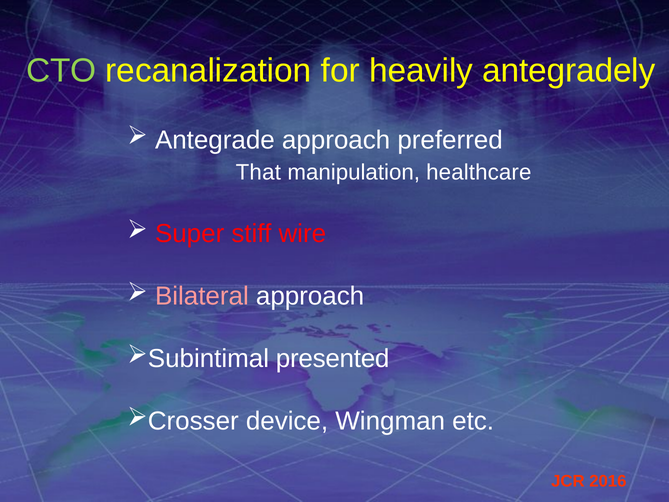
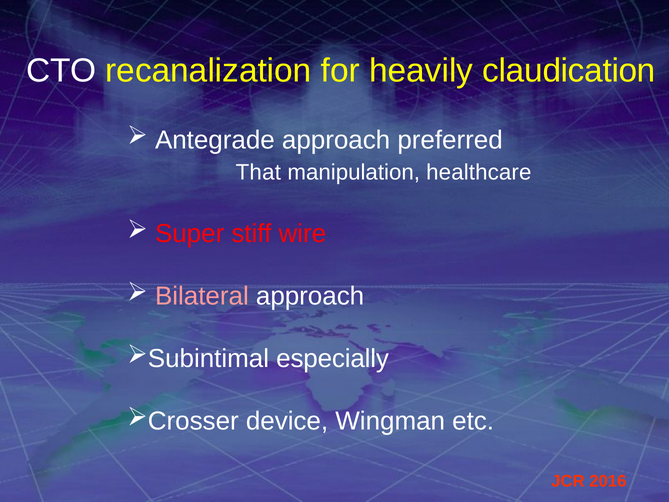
CTO colour: light green -> white
antegradely: antegradely -> claudication
presented: presented -> especially
